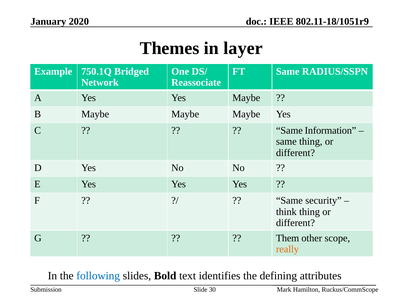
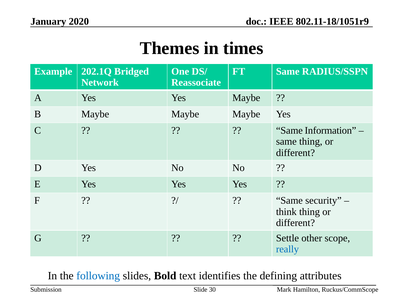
layer: layer -> times
750.1Q: 750.1Q -> 202.1Q
Them: Them -> Settle
really colour: orange -> blue
